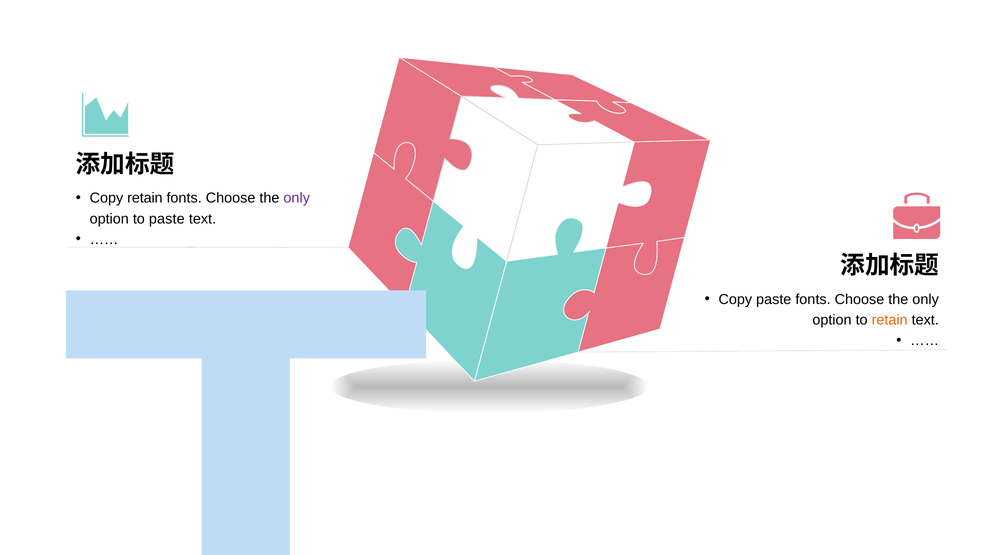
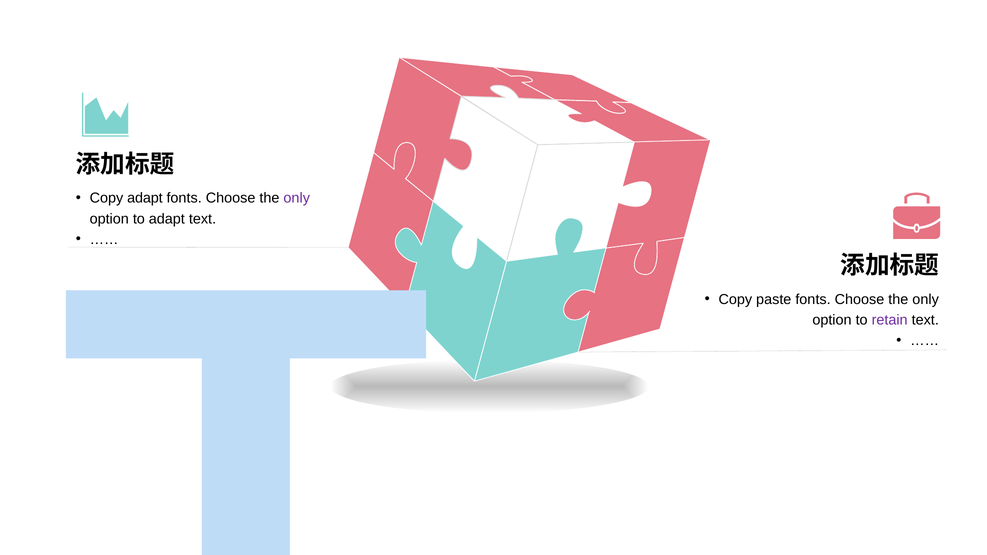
Copy retain: retain -> adapt
to paste: paste -> adapt
retain at (890, 320) colour: orange -> purple
